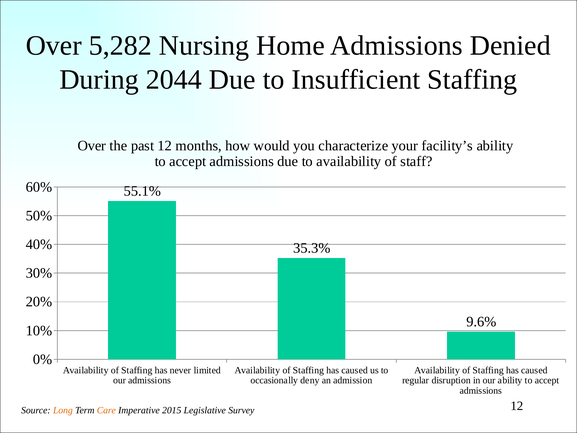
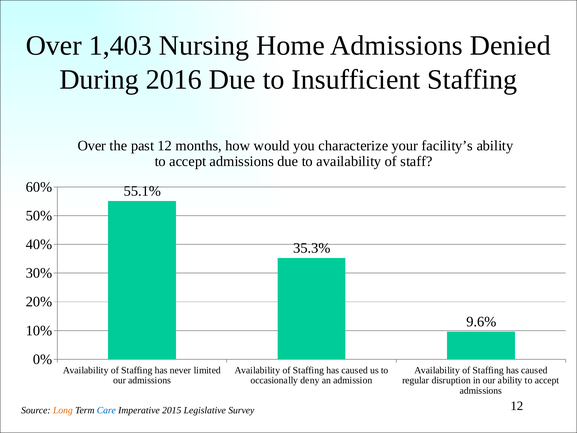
5,282: 5,282 -> 1,403
2044: 2044 -> 2016
Care colour: orange -> blue
